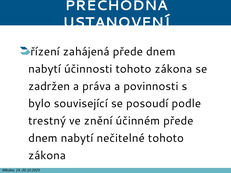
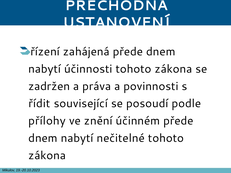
bylo: bylo -> řídit
trestný: trestný -> přílohy
